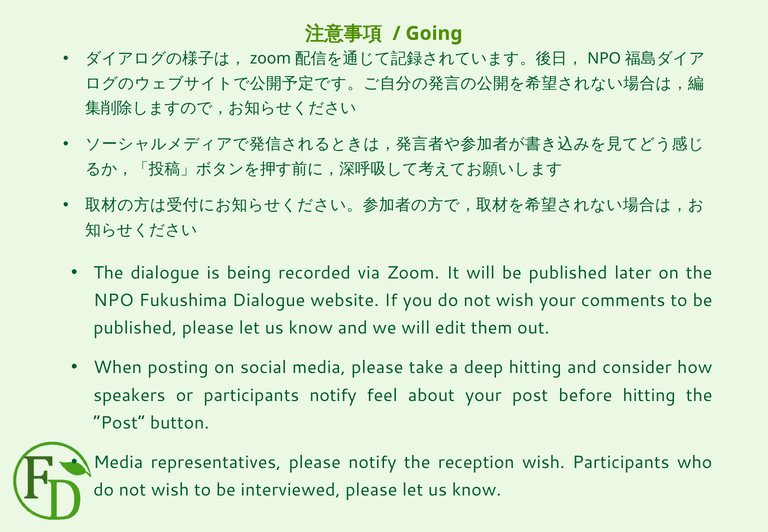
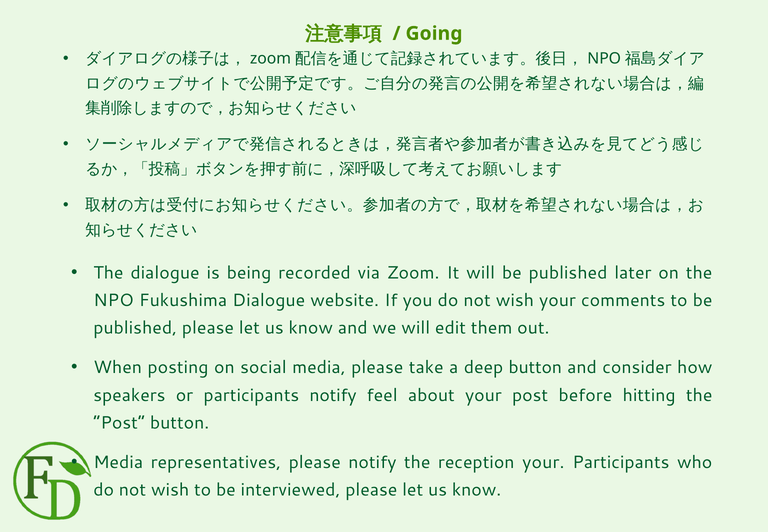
deep hitting: hitting -> button
reception wish: wish -> your
